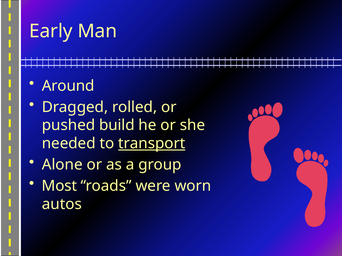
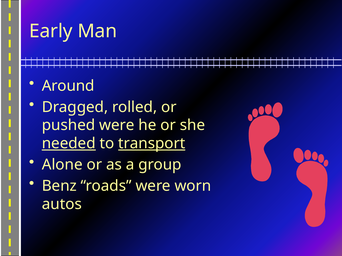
pushed build: build -> were
needed underline: none -> present
Most: Most -> Benz
